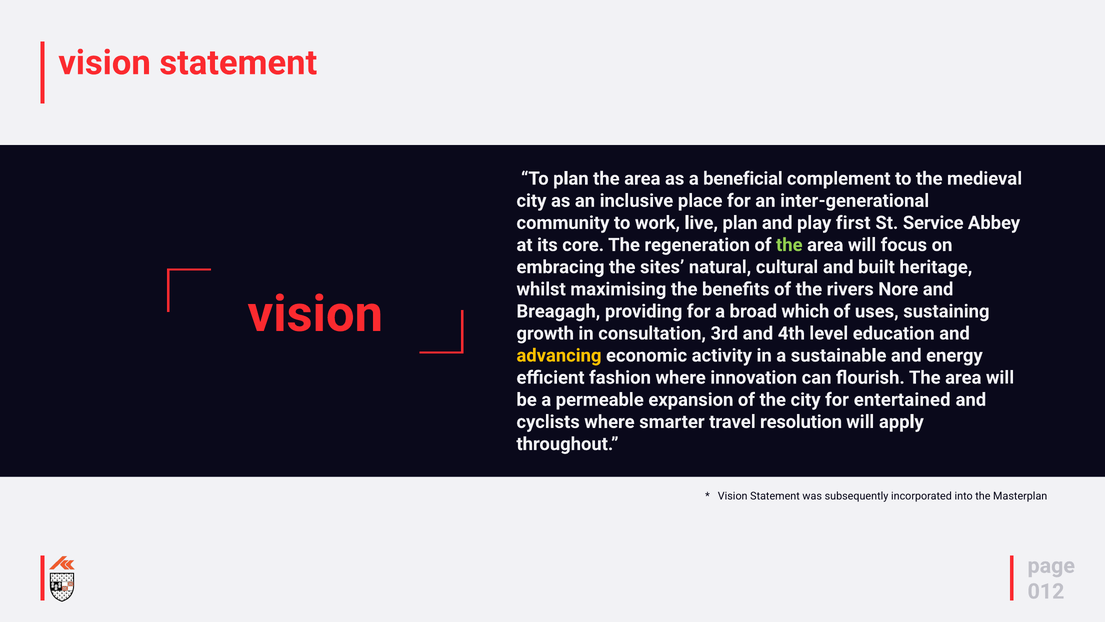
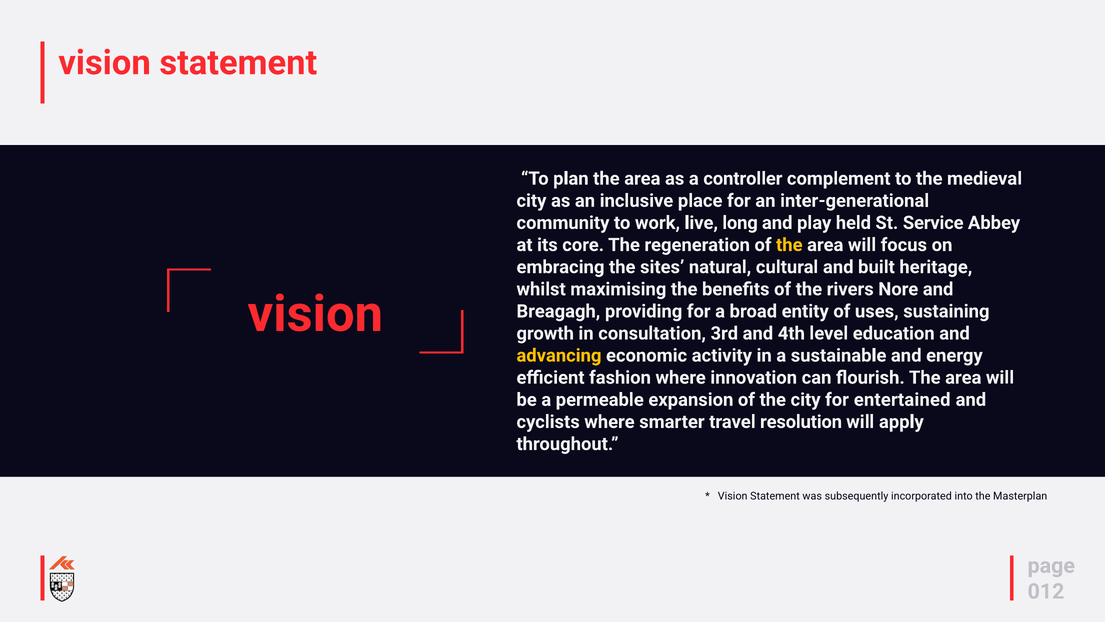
beneficial: beneficial -> controller
live plan: plan -> long
first: first -> held
the at (789, 245) colour: light green -> yellow
which: which -> entity
